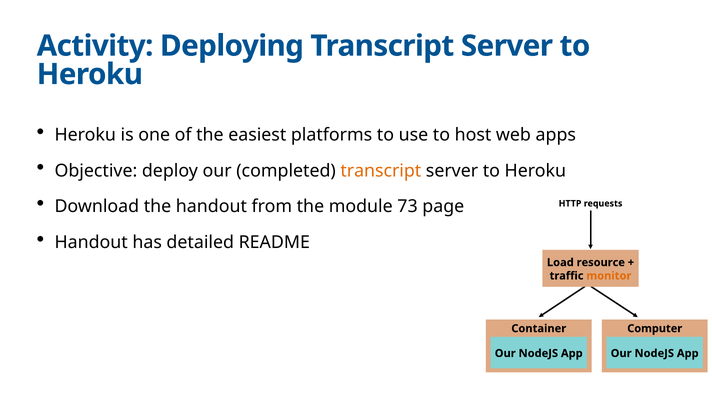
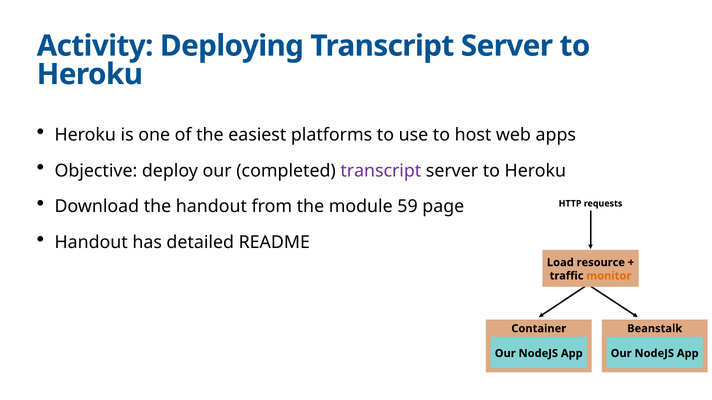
transcript at (381, 171) colour: orange -> purple
73: 73 -> 59
Computer: Computer -> Beanstalk
